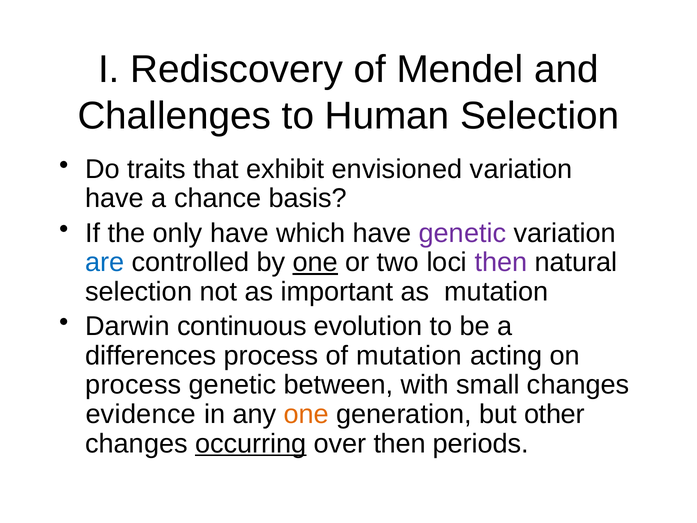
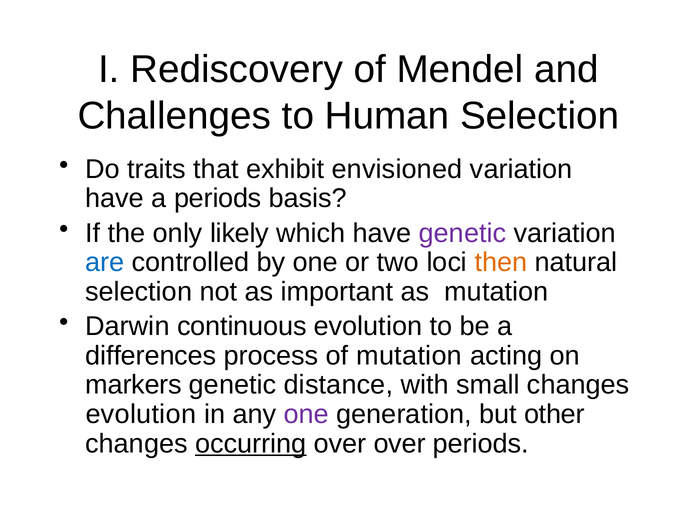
a chance: chance -> periods
only have: have -> likely
one at (315, 262) underline: present -> none
then at (501, 262) colour: purple -> orange
process at (133, 385): process -> markers
between: between -> distance
evidence at (141, 414): evidence -> evolution
one at (306, 414) colour: orange -> purple
over then: then -> over
